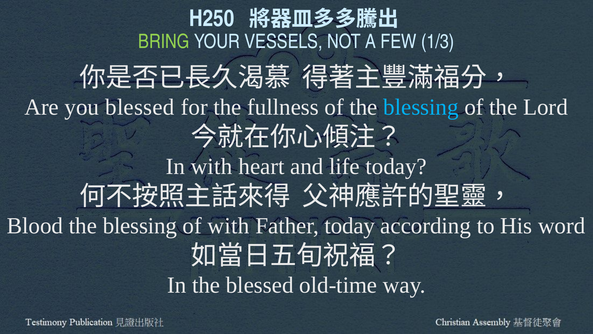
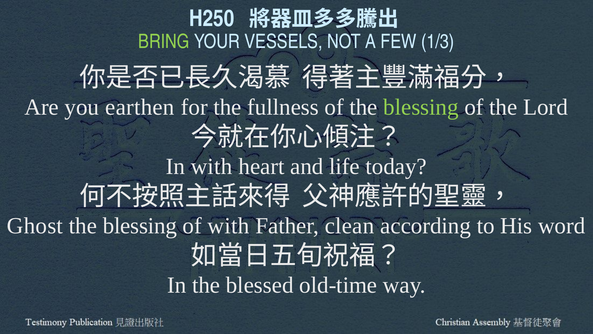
you blessed: blessed -> earthen
blessing at (421, 107) colour: light blue -> light green
Blood: Blood -> Ghost
Father today: today -> clean
